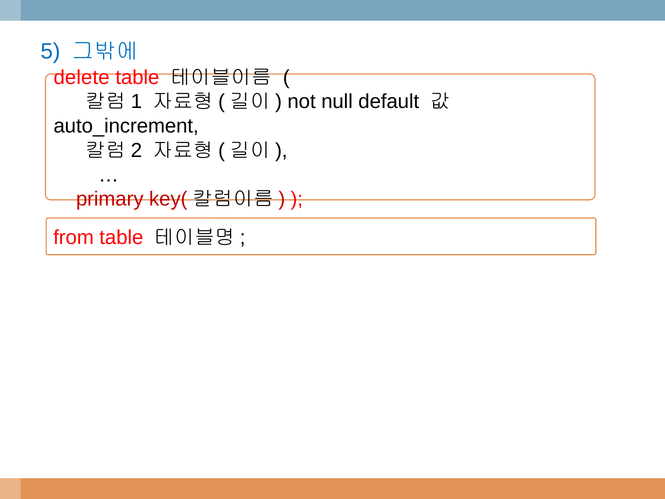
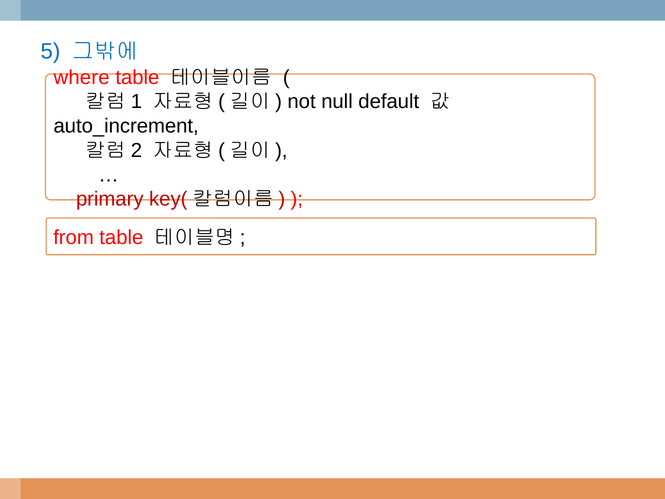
delete: delete -> where
